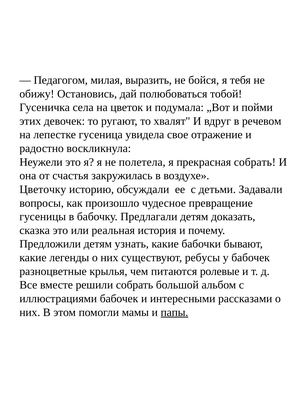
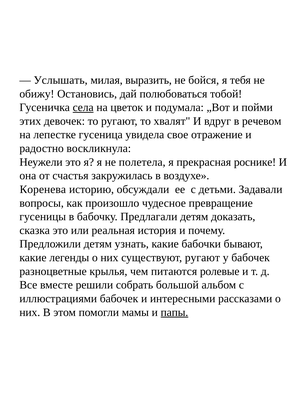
Педагогом: Педагогом -> Услышать
села underline: none -> present
прекрасная собрать: собрать -> роснике
Цветочку: Цветочку -> Коренева
существуют ребусы: ребусы -> ругают
